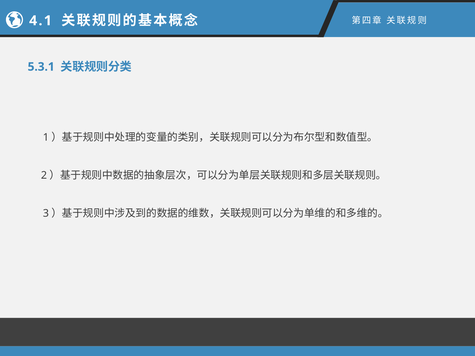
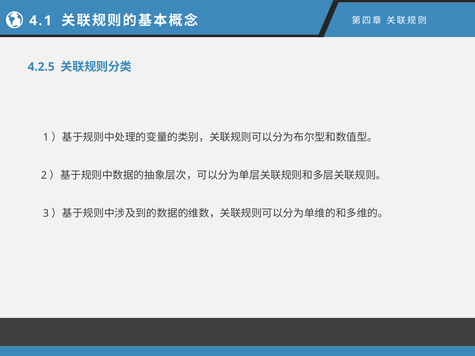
5.3.1: 5.3.1 -> 4.2.5
